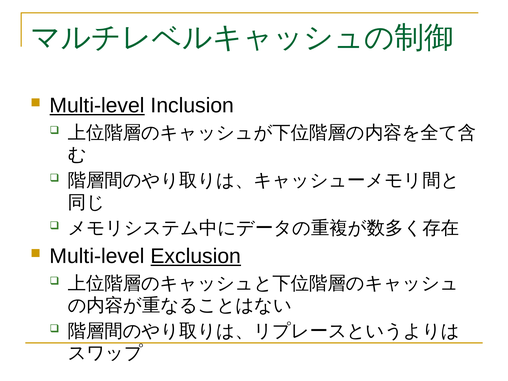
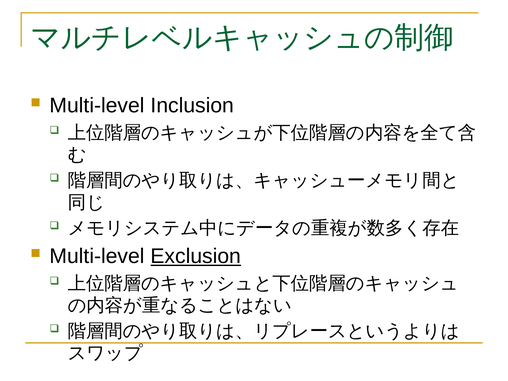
Multi-level at (97, 106) underline: present -> none
